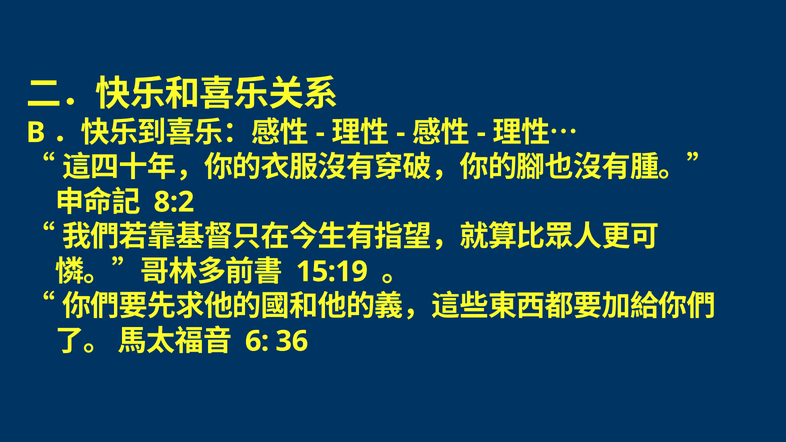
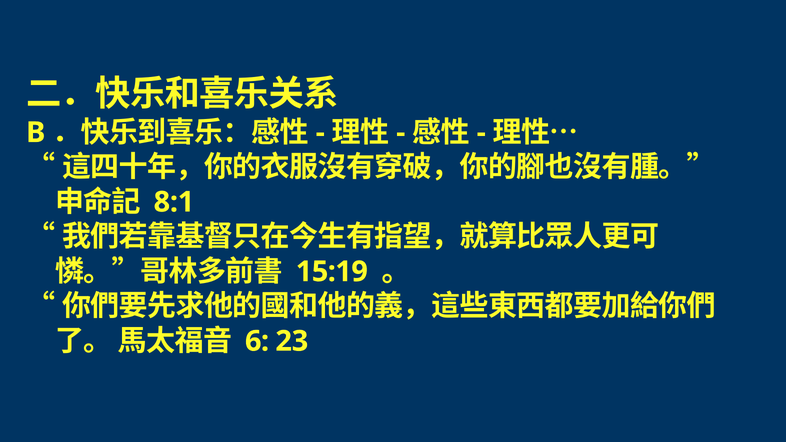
8:2: 8:2 -> 8:1
36: 36 -> 23
